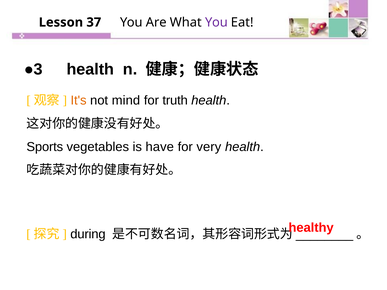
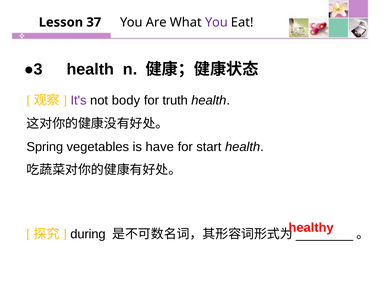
It's colour: orange -> purple
mind: mind -> body
Sports: Sports -> Spring
very: very -> start
